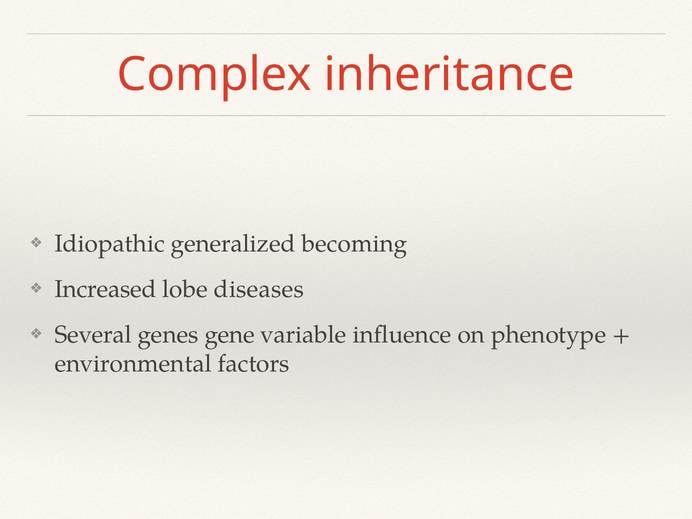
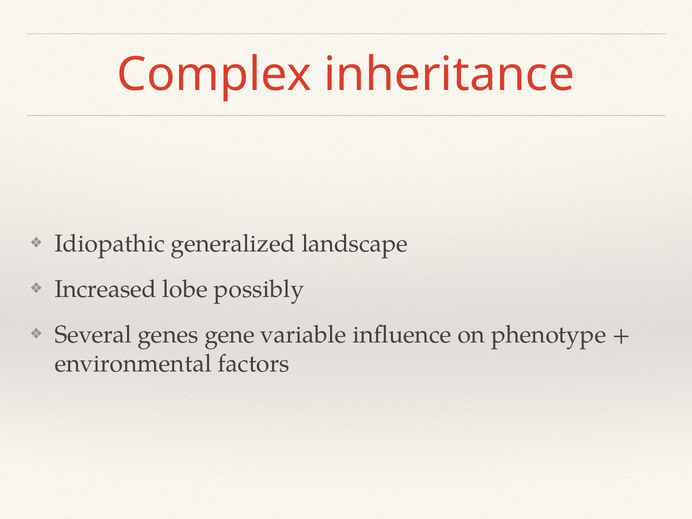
becoming: becoming -> landscape
diseases: diseases -> possibly
